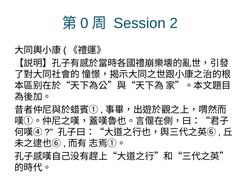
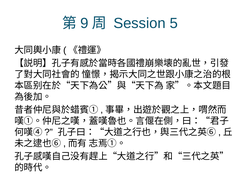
0: 0 -> 9
2: 2 -> 5
